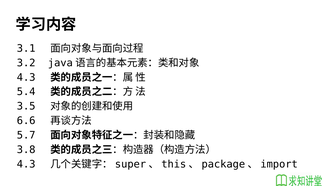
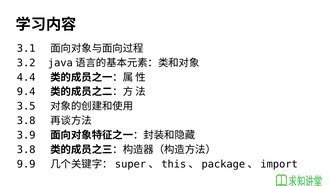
4.3 at (26, 77): 4.3 -> 4.4
5.4: 5.4 -> 9.4
6.6 at (26, 121): 6.6 -> 3.8
5.7: 5.7 -> 3.9
4.3 at (26, 164): 4.3 -> 9.9
